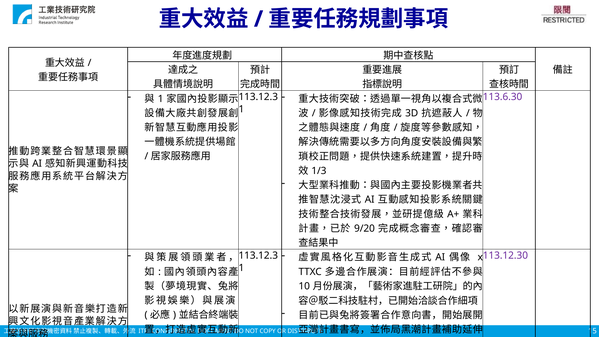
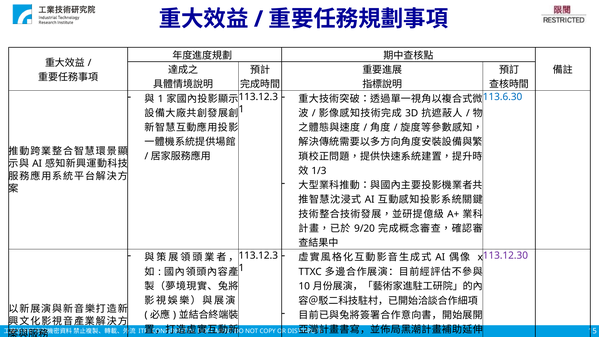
113.6.30 colour: purple -> blue
